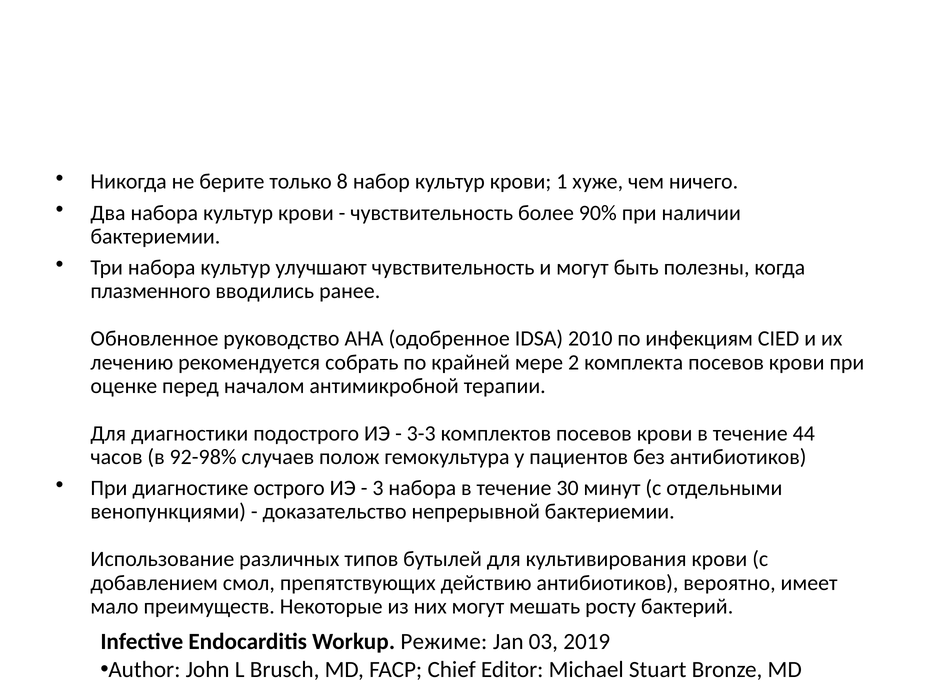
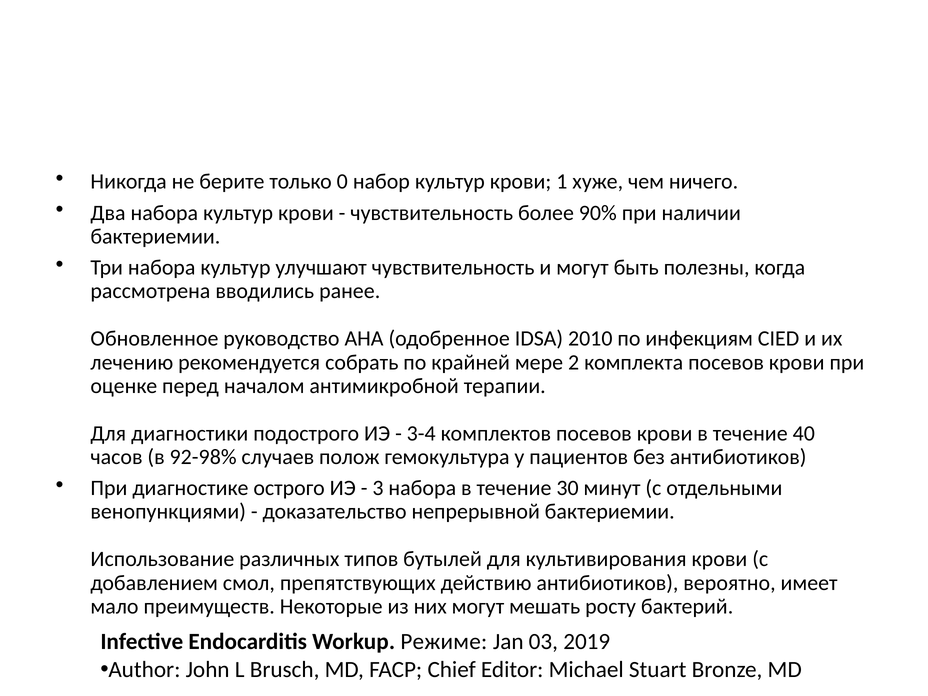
8: 8 -> 0
плазменного: плазменного -> рассмотрена
3-3: 3-3 -> 3-4
44: 44 -> 40
